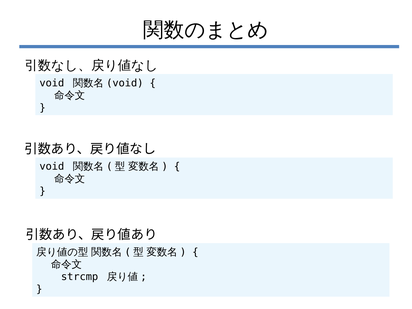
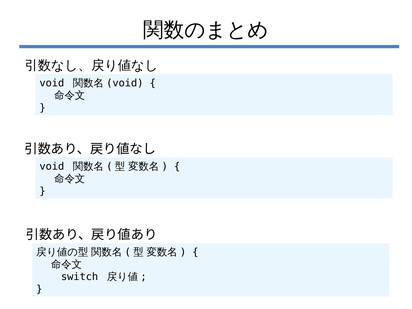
strcmp: strcmp -> switch
